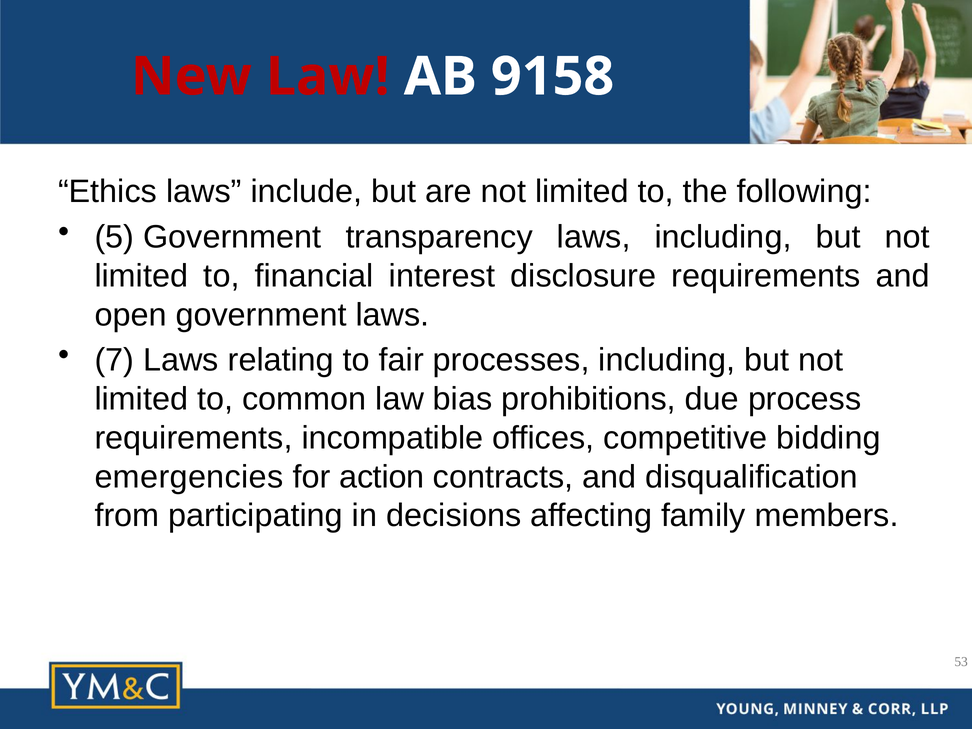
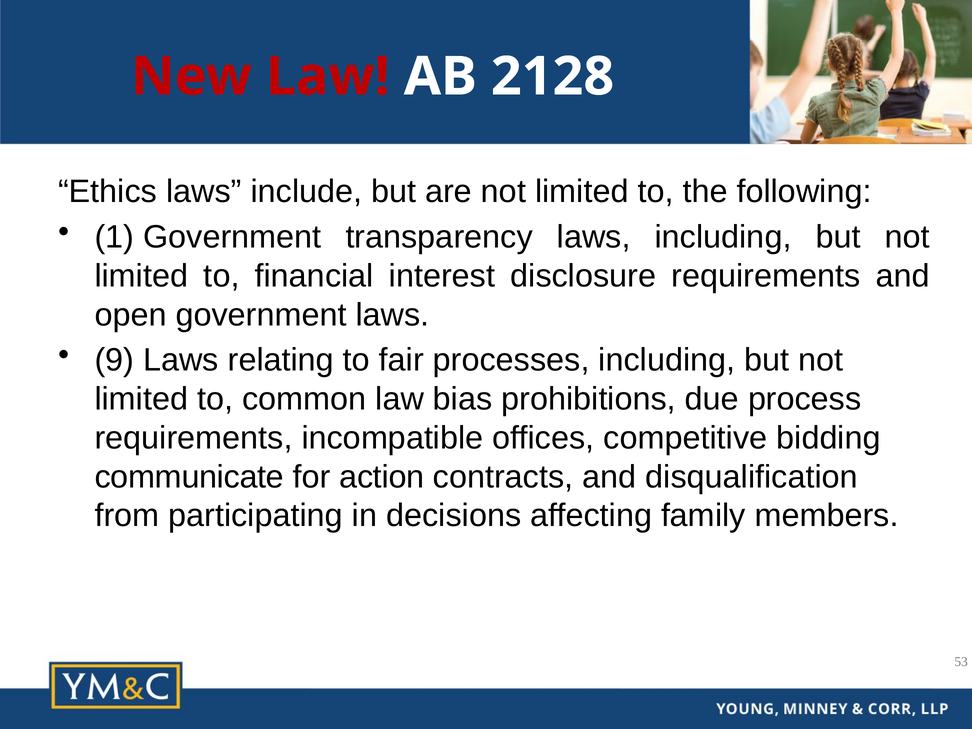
9158: 9158 -> 2128
5: 5 -> 1
7: 7 -> 9
emergencies: emergencies -> communicate
